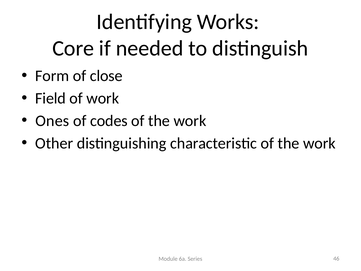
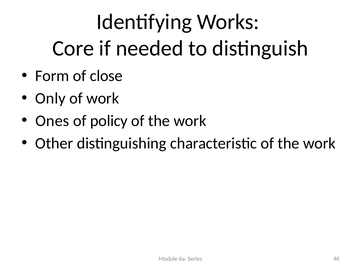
Field: Field -> Only
codes: codes -> policy
